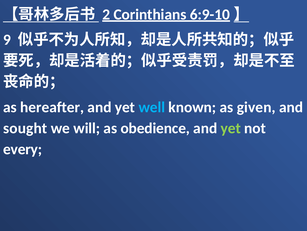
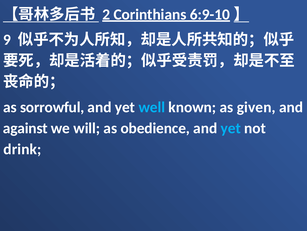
hereafter: hereafter -> sorrowful
sought: sought -> against
yet at (231, 128) colour: light green -> light blue
every: every -> drink
